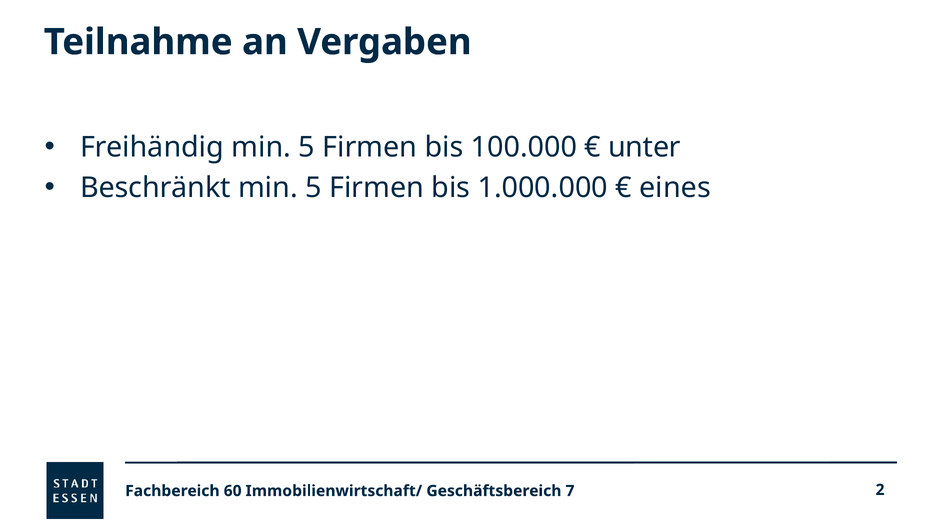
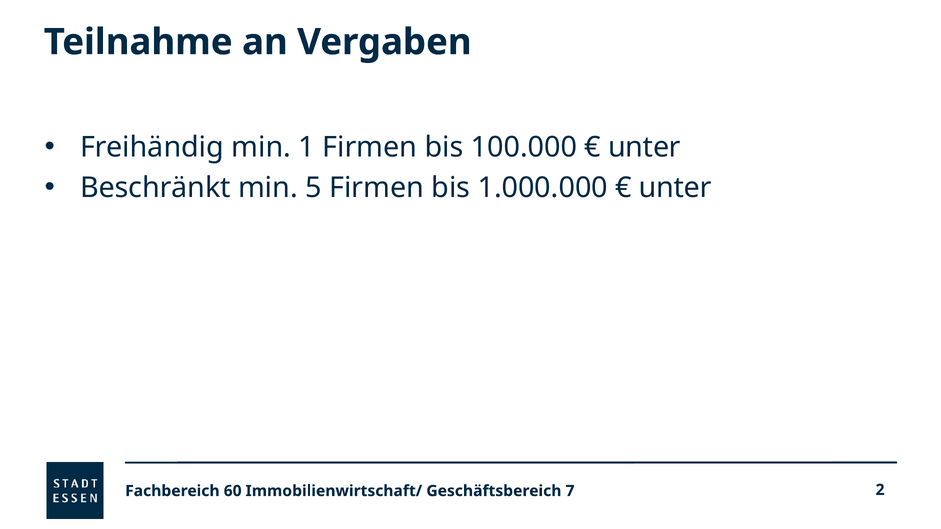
Freihändig min 5: 5 -> 1
eines at (675, 188): eines -> unter
